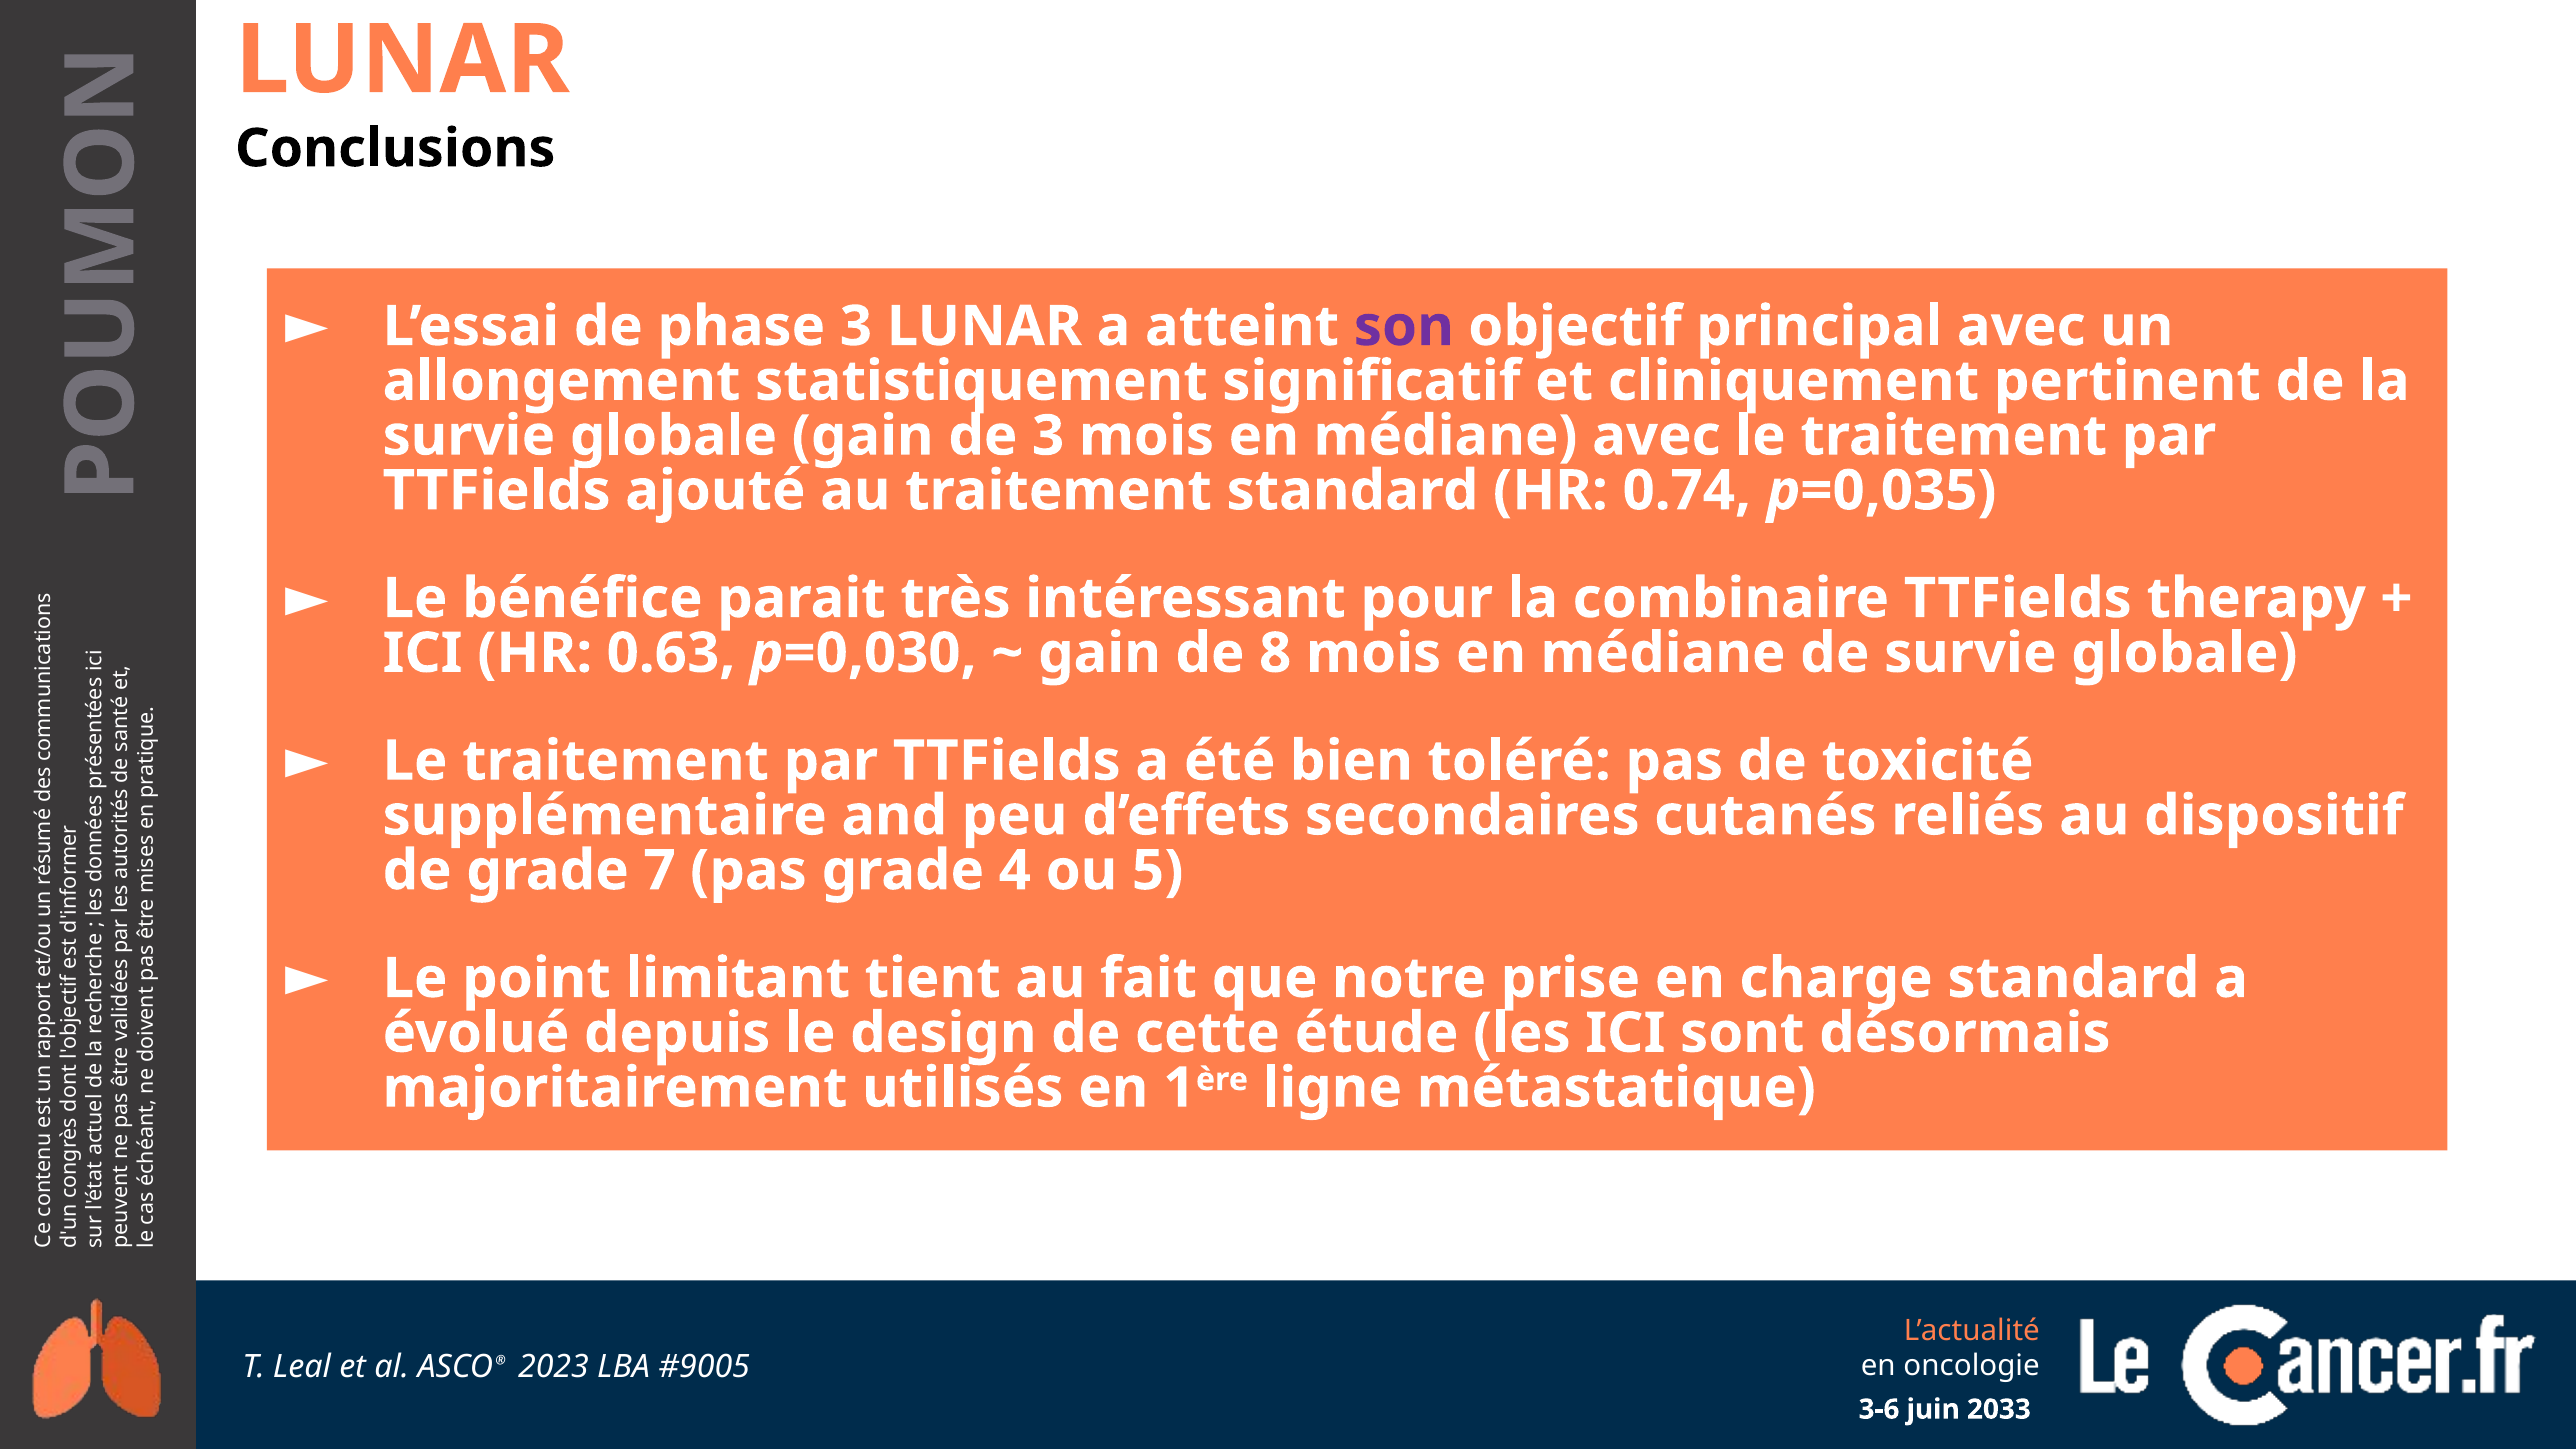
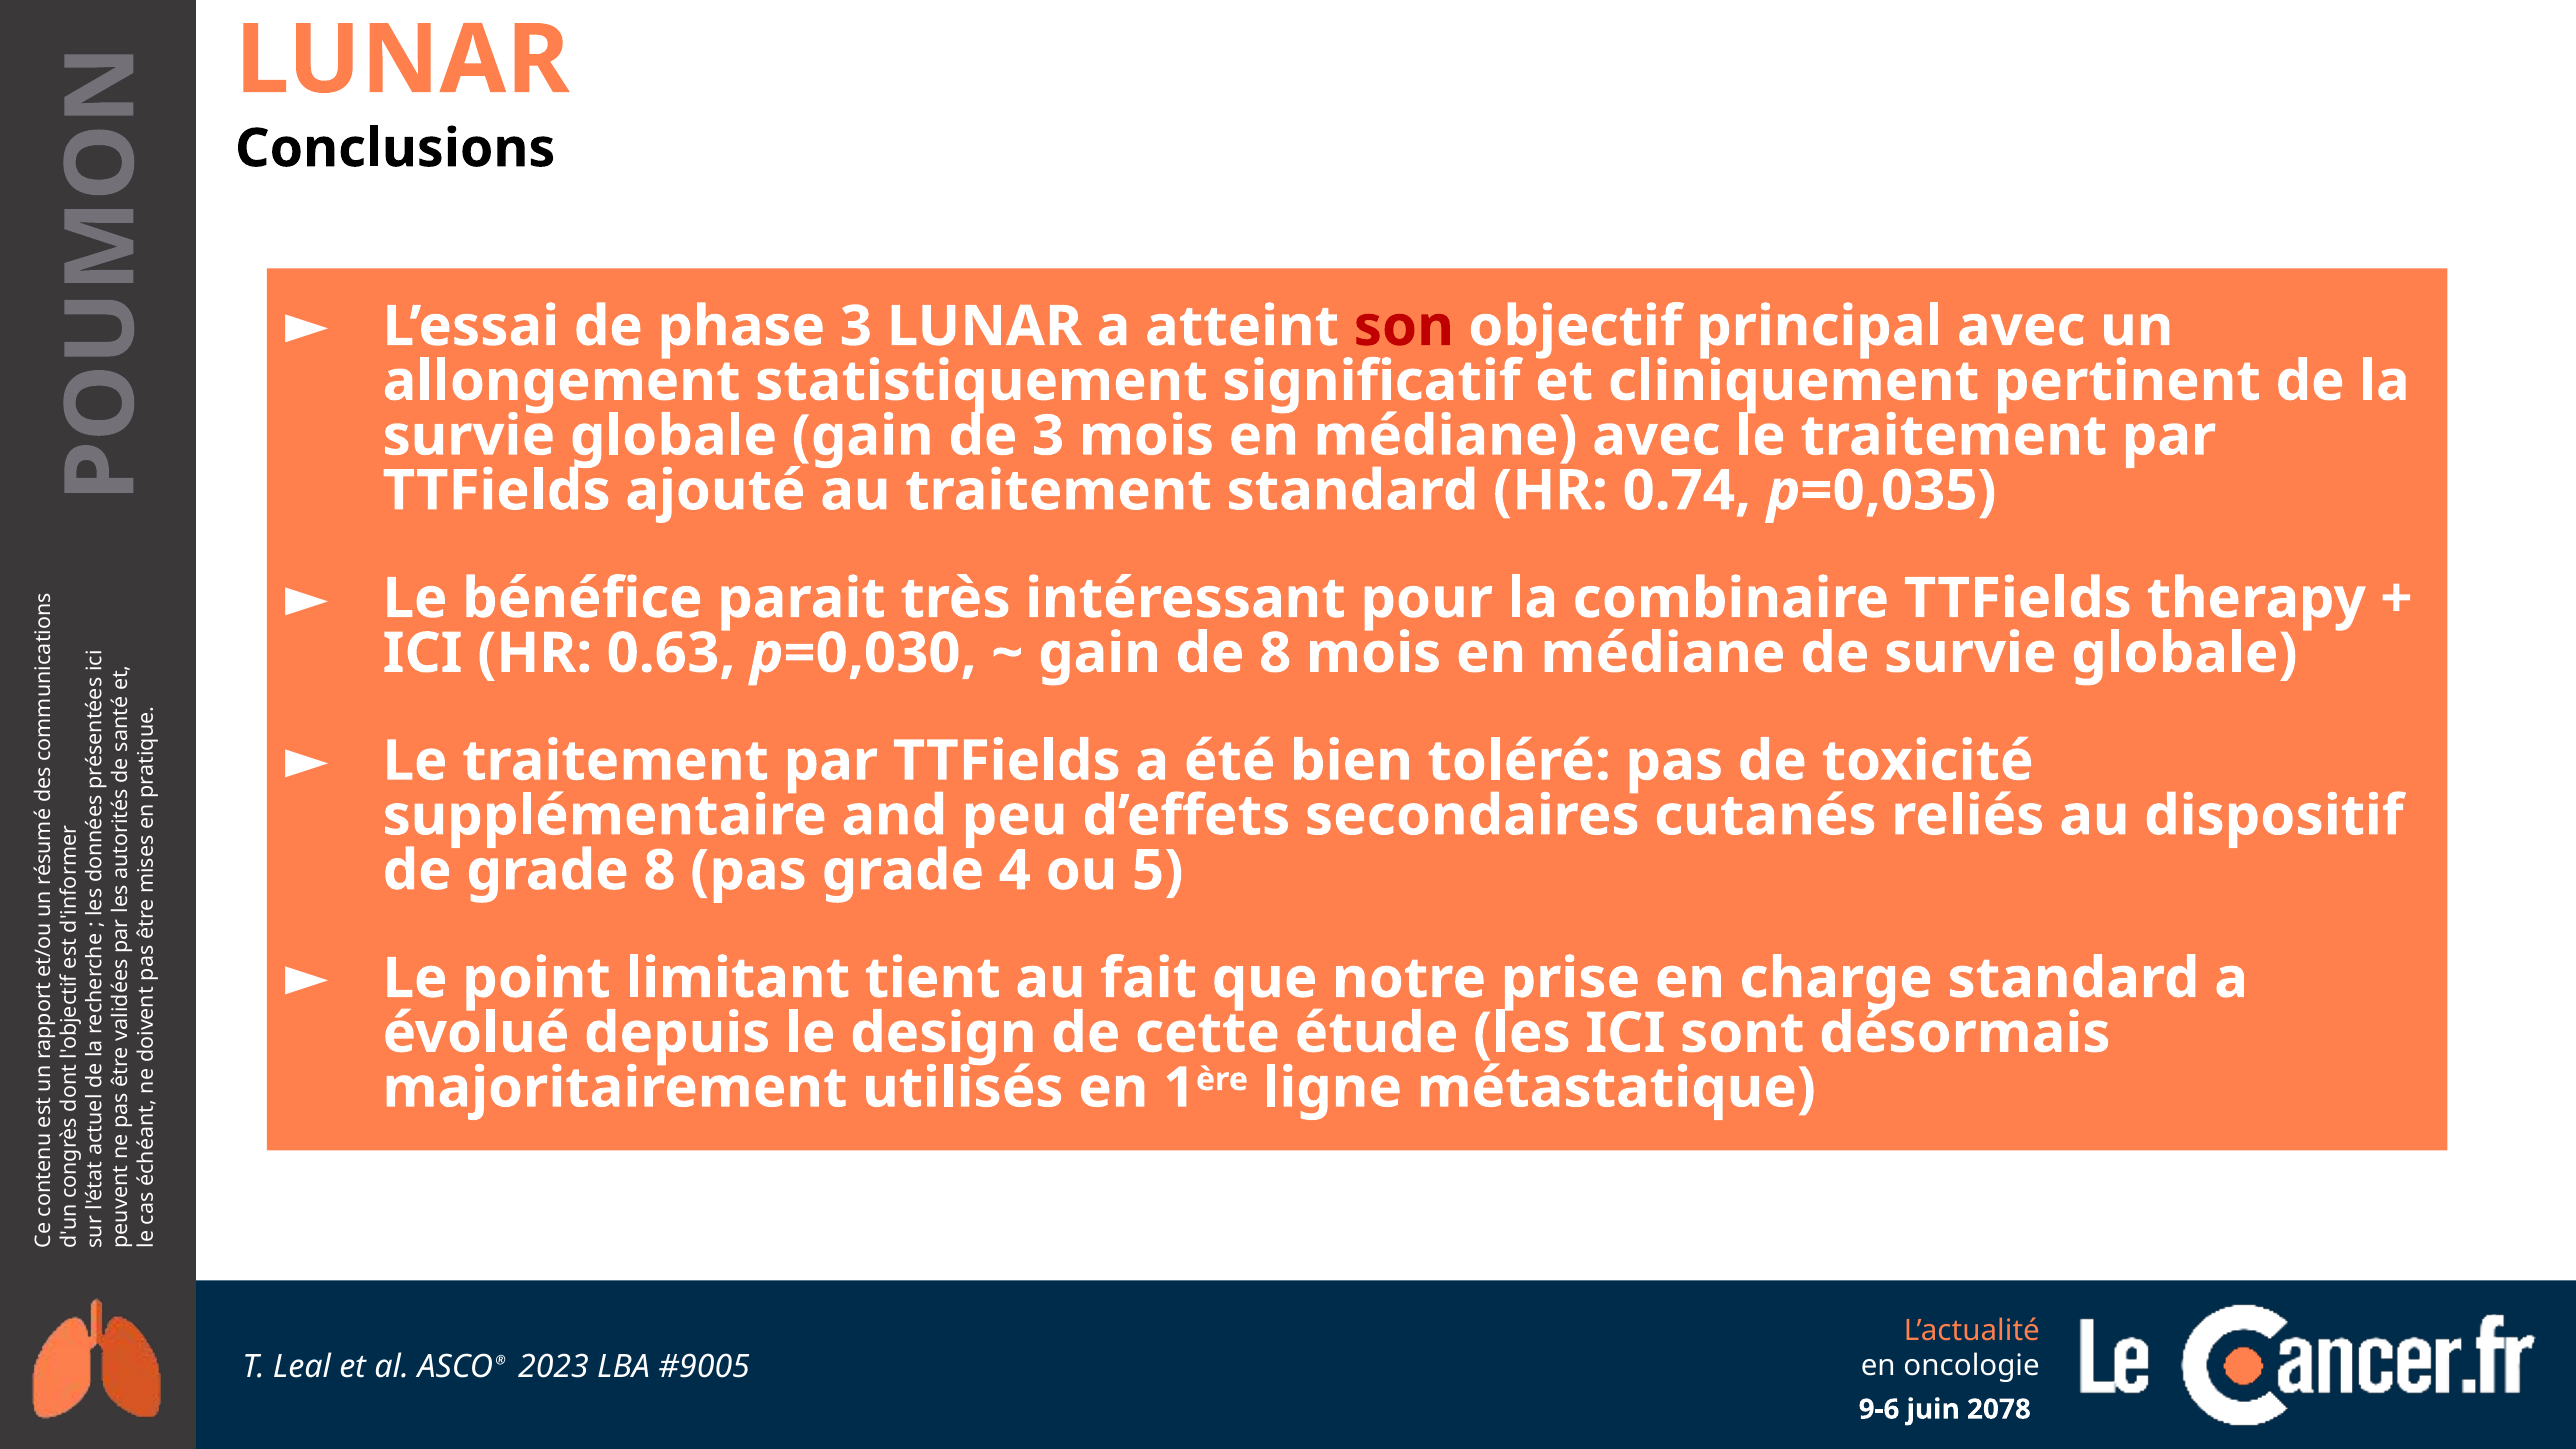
son colour: purple -> red
grade 7: 7 -> 8
3-6: 3-6 -> 9-6
2033: 2033 -> 2078
